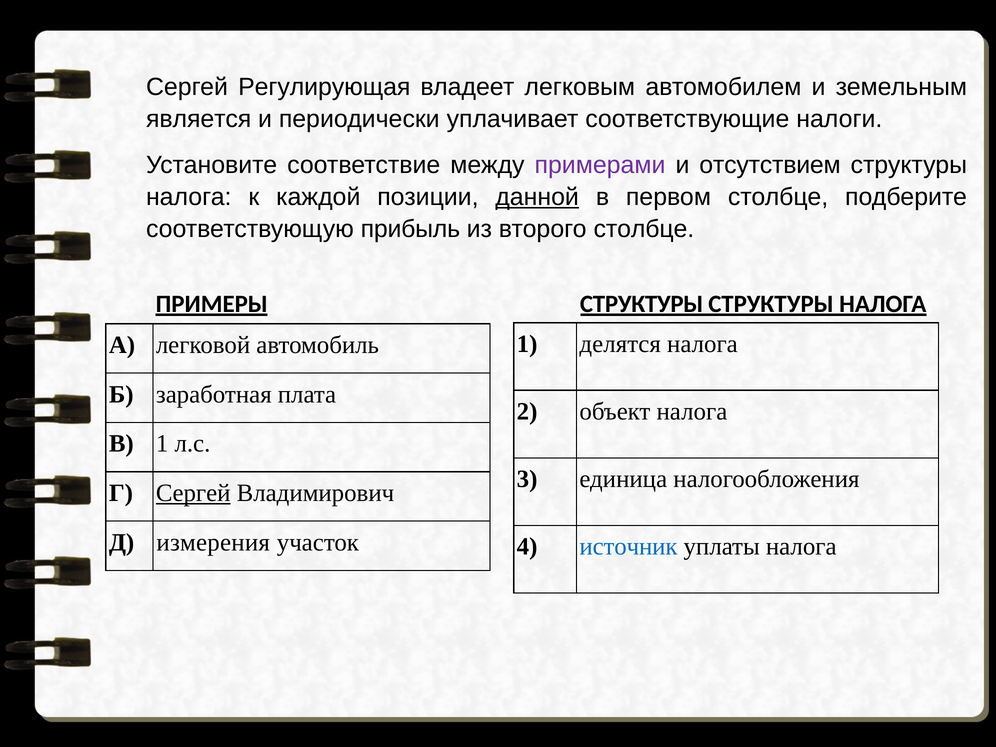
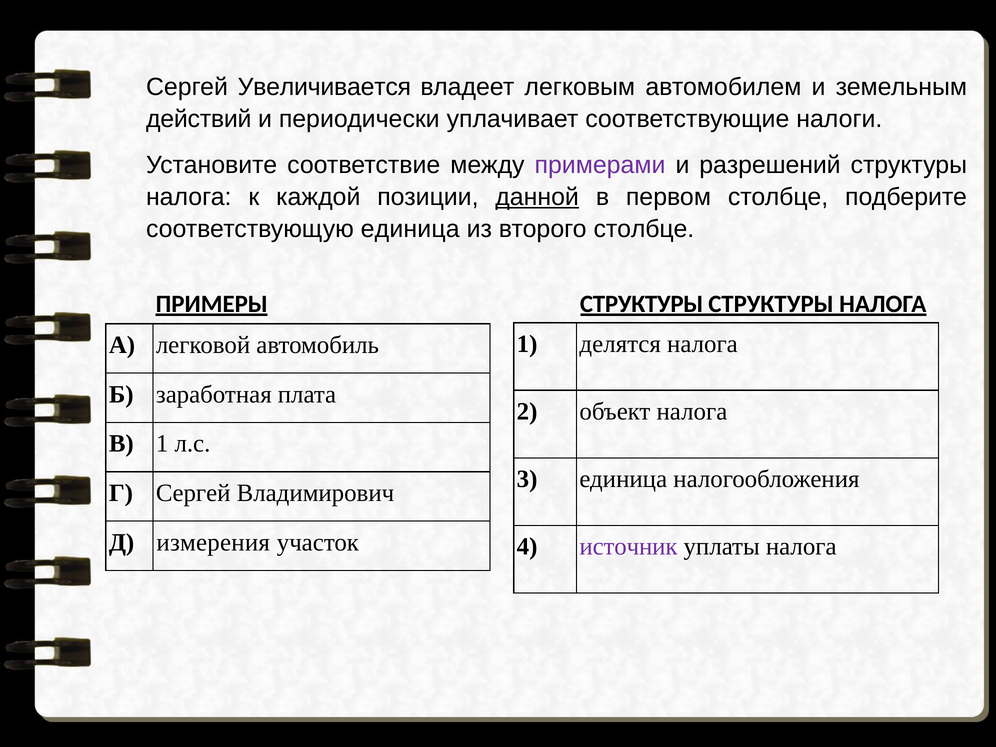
Регулирующая: Регулирующая -> Увеличивается
является: является -> действий
отсутствием: отсутствием -> разрешений
соответствующую прибыль: прибыль -> единица
Сергей at (193, 493) underline: present -> none
источник colour: blue -> purple
